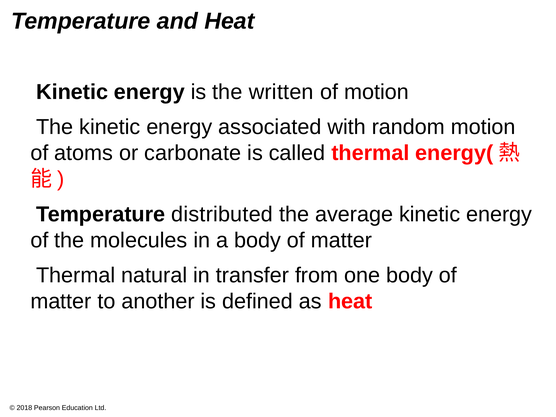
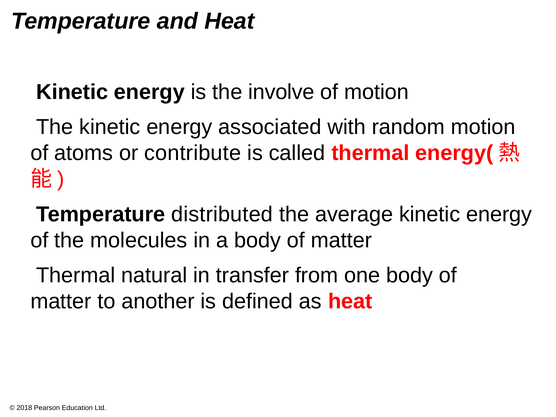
written: written -> involve
carbonate: carbonate -> contribute
